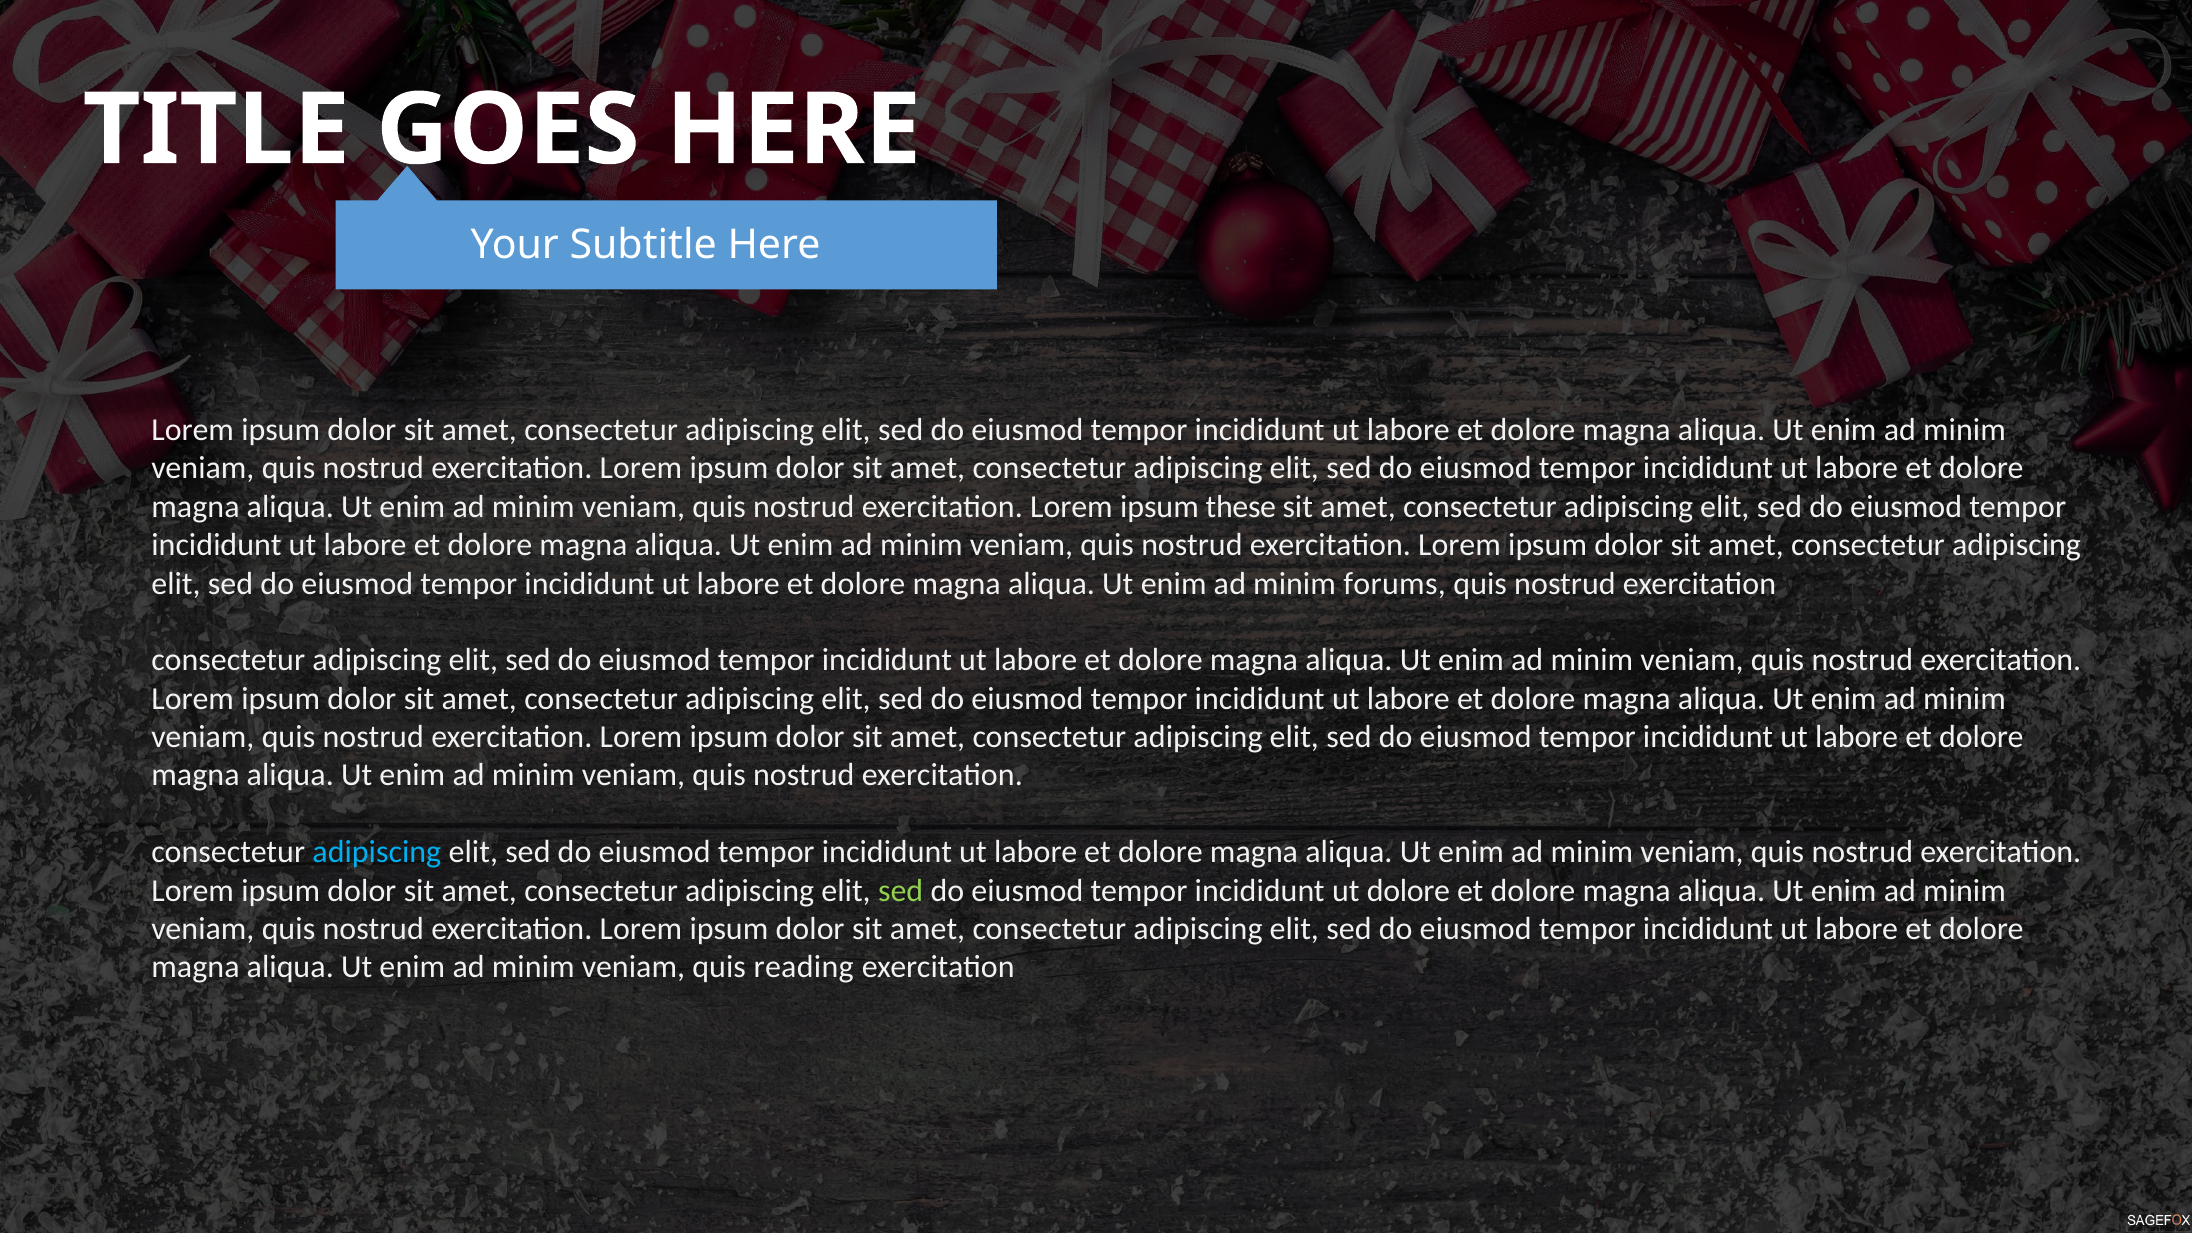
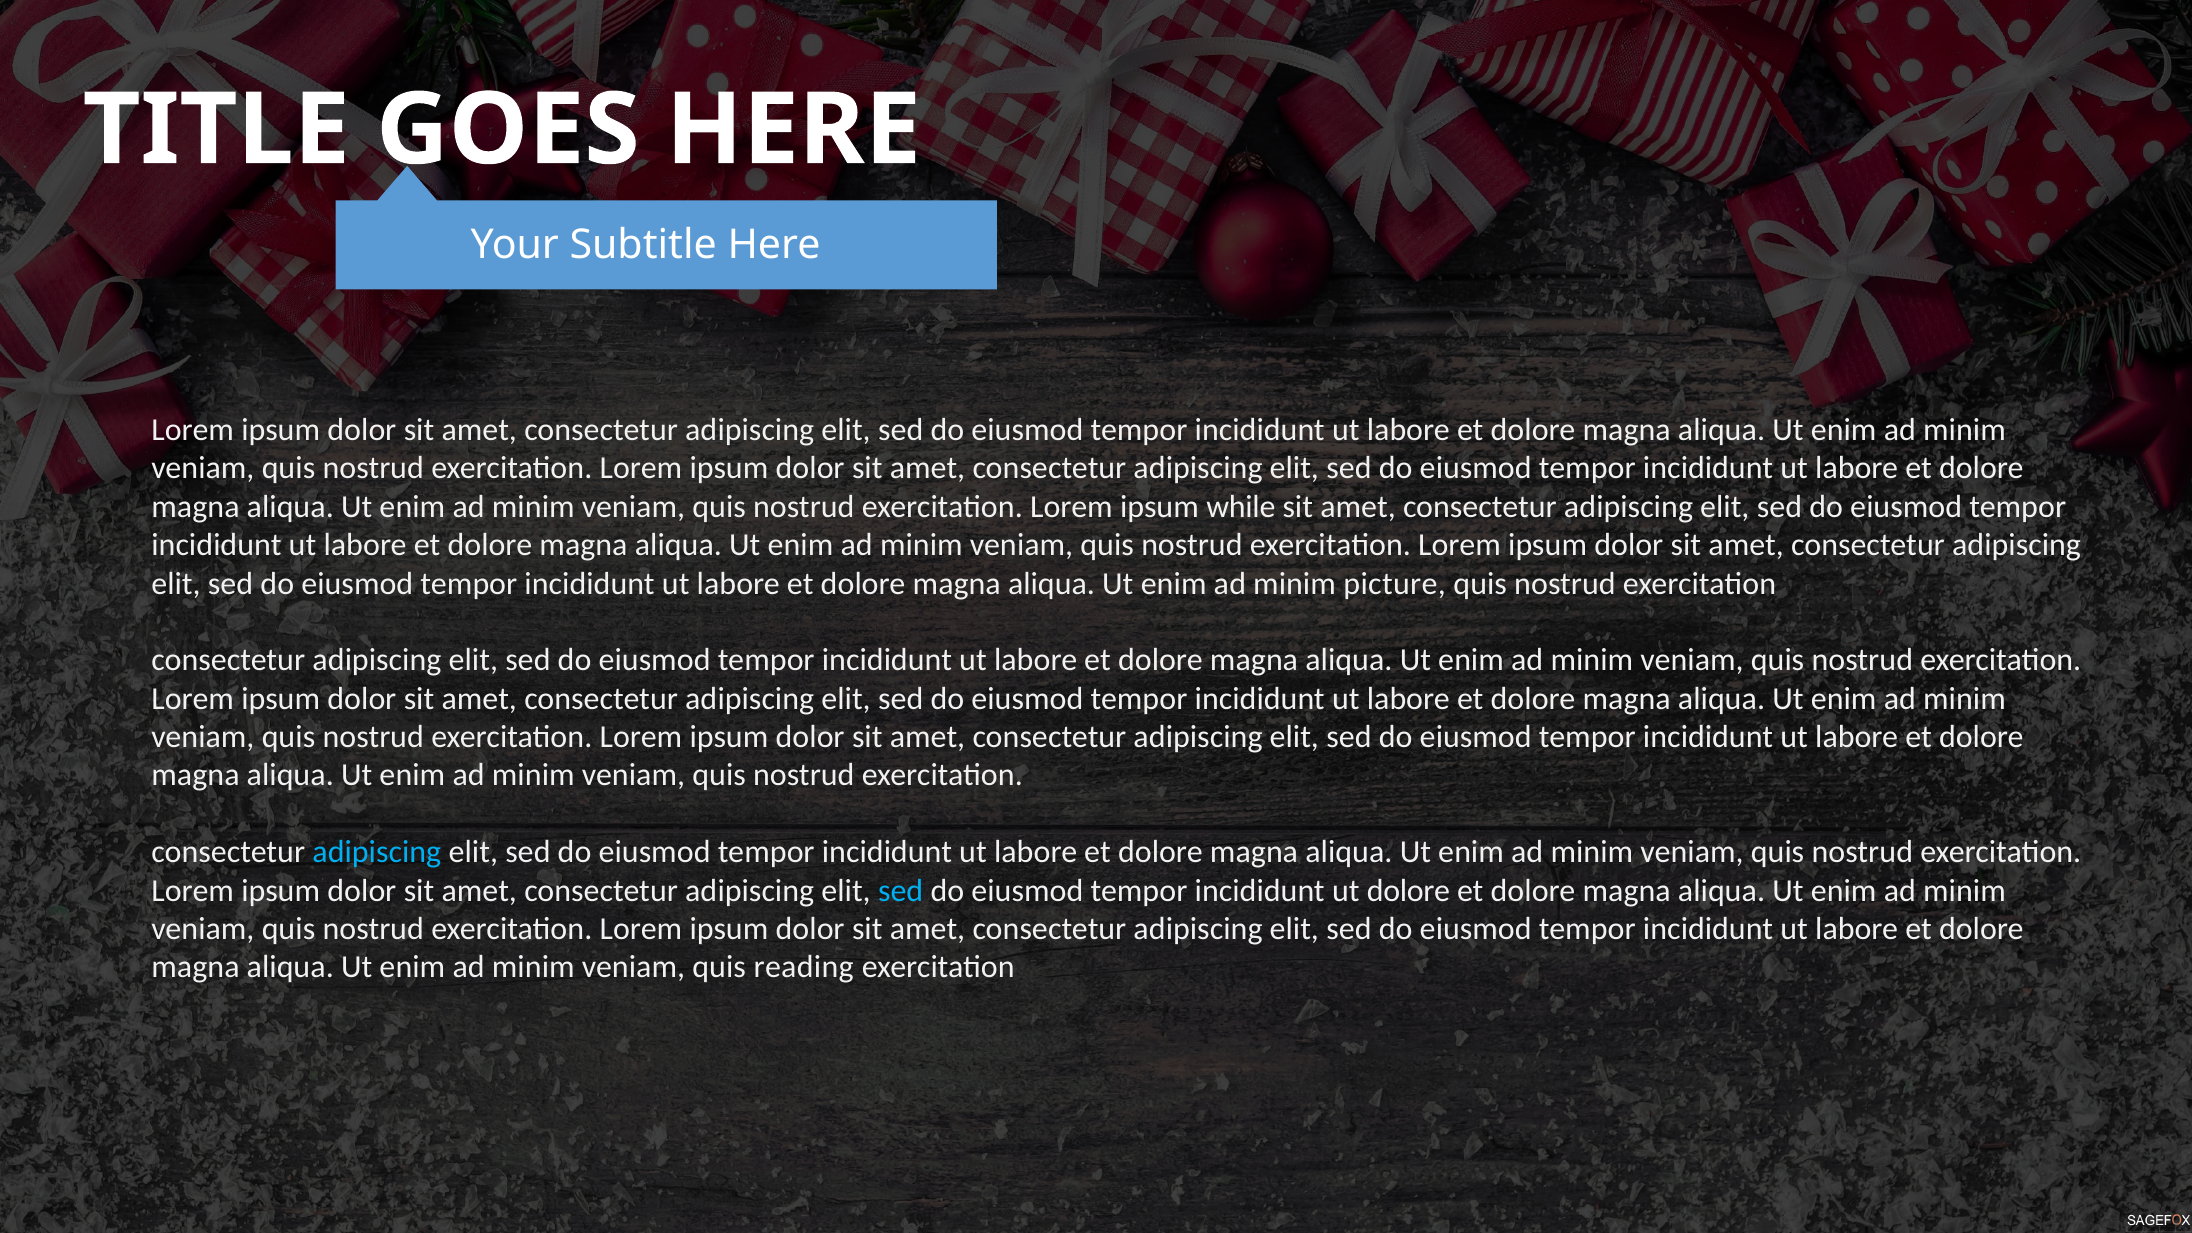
these: these -> while
forums: forums -> picture
sed at (901, 891) colour: light green -> light blue
